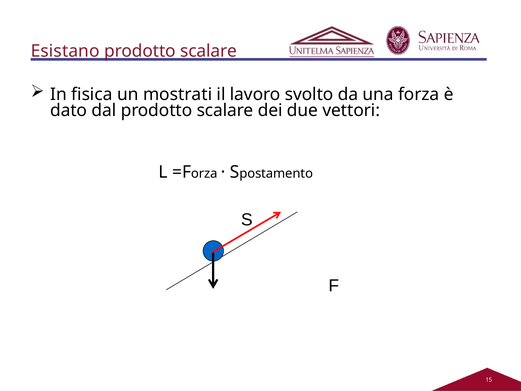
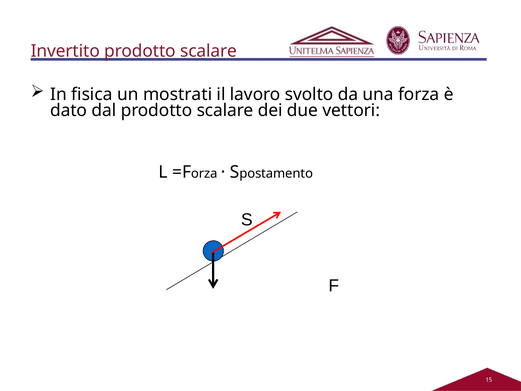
Esistano: Esistano -> Invertito
